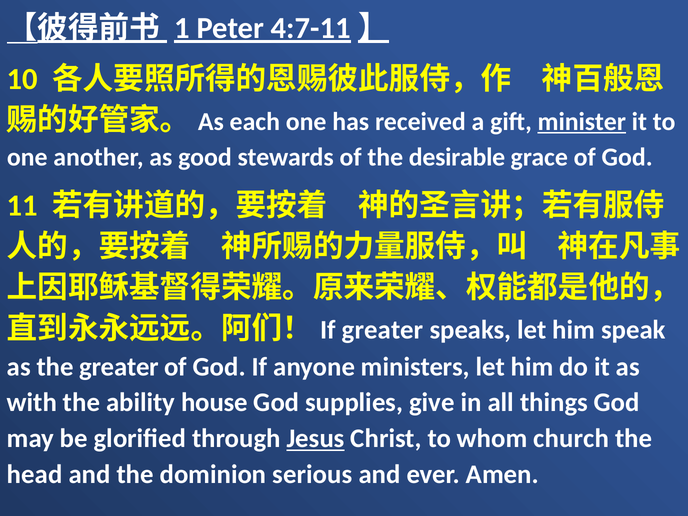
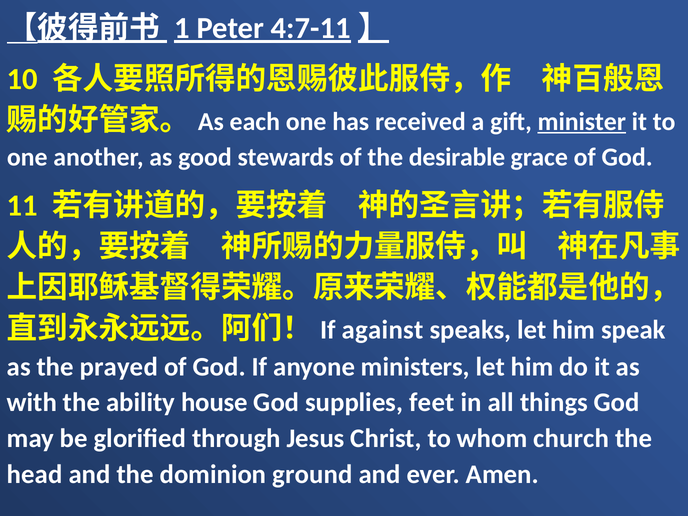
If greater: greater -> against
the greater: greater -> prayed
give: give -> feet
Jesus underline: present -> none
serious: serious -> ground
